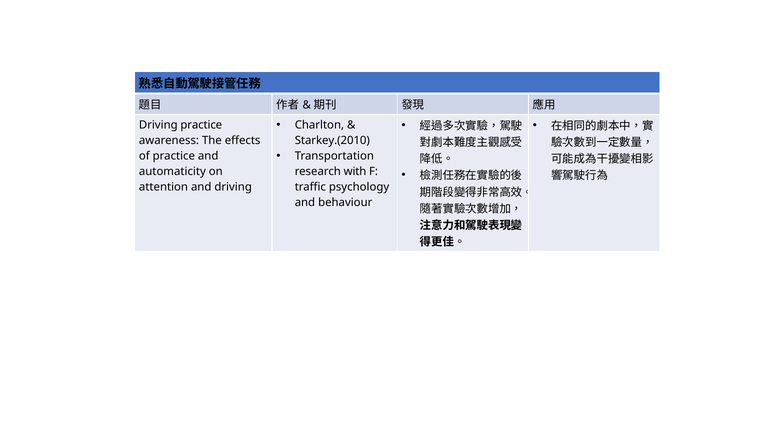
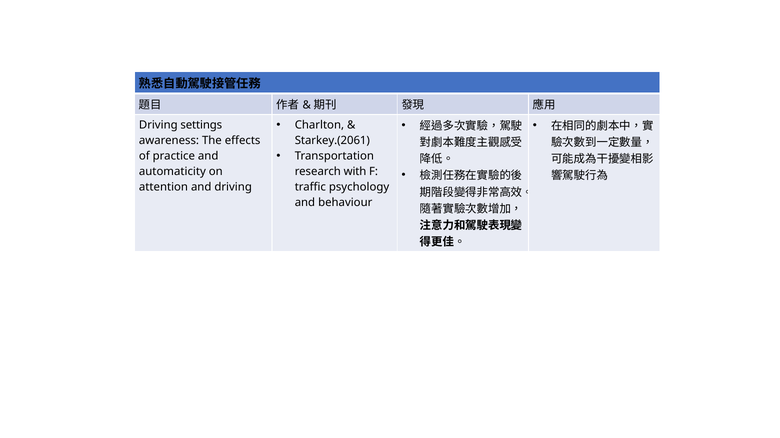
Driving practice: practice -> settings
Starkey.(2010: Starkey.(2010 -> Starkey.(2061
